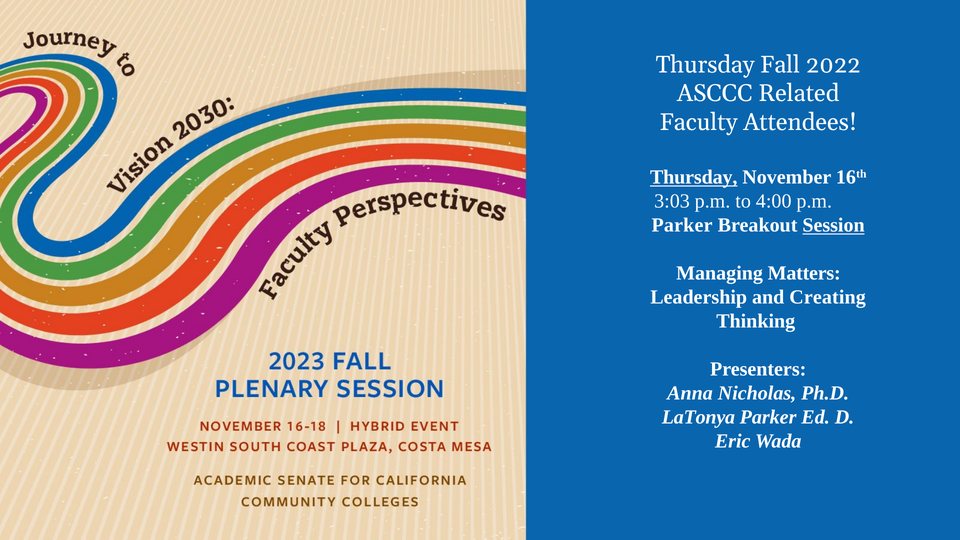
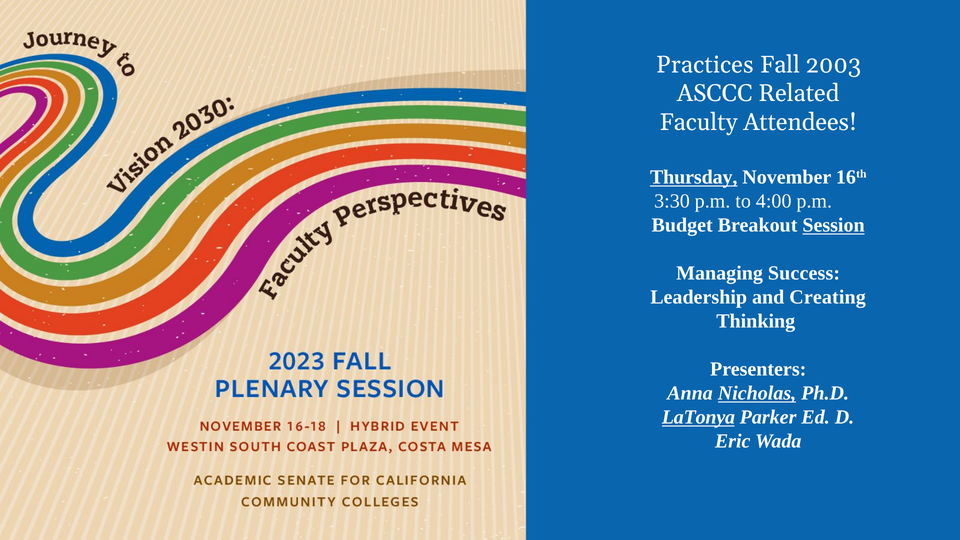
Thursday at (705, 65): Thursday -> Practices
2022: 2022 -> 2003
3:03: 3:03 -> 3:30
Parker at (682, 225): Parker -> Budget
Matters: Matters -> Success
Nicholas underline: none -> present
LaTonya underline: none -> present
